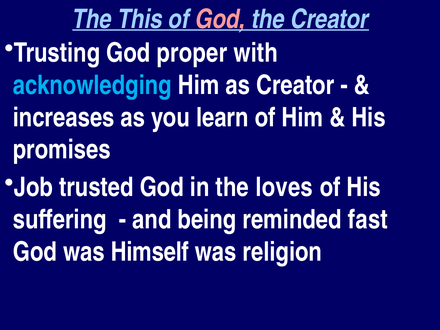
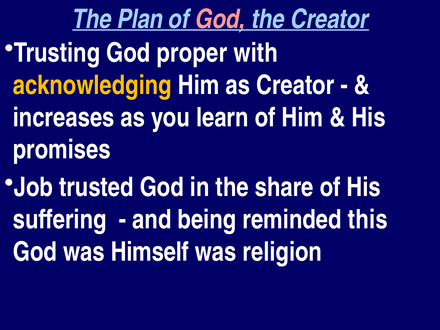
This: This -> Plan
acknowledging colour: light blue -> yellow
loves: loves -> share
fast: fast -> this
